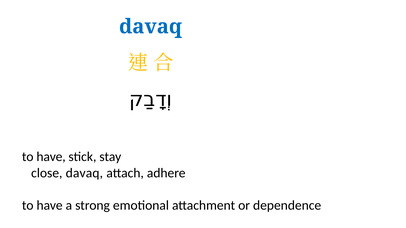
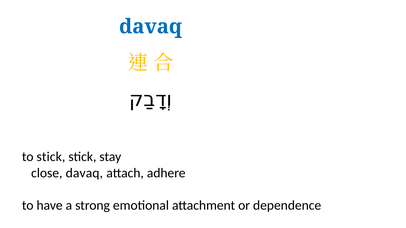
have at (51, 157): have -> stick
